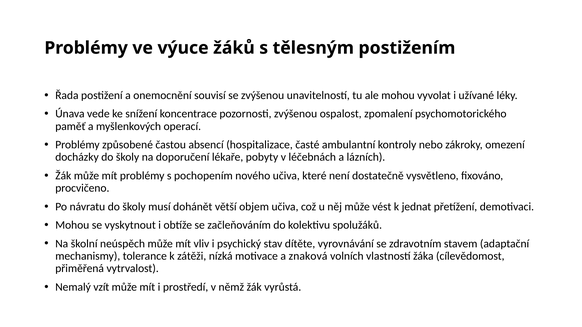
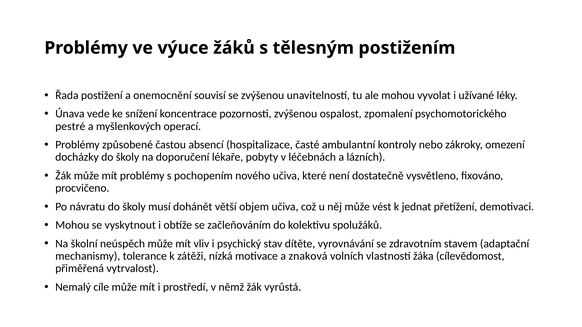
paměť: paměť -> pestré
vzít: vzít -> cíle
